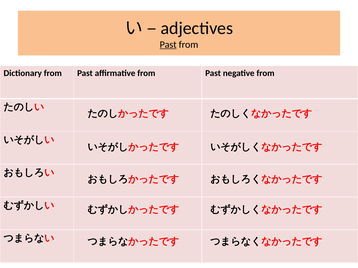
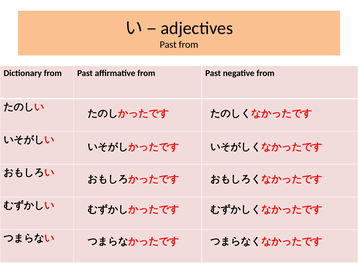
Past at (168, 45) underline: present -> none
